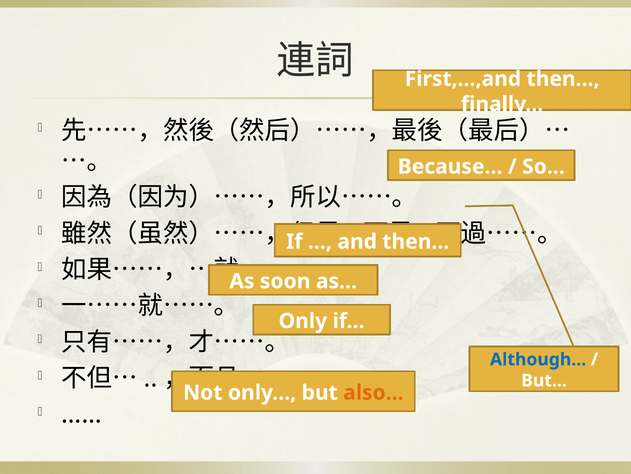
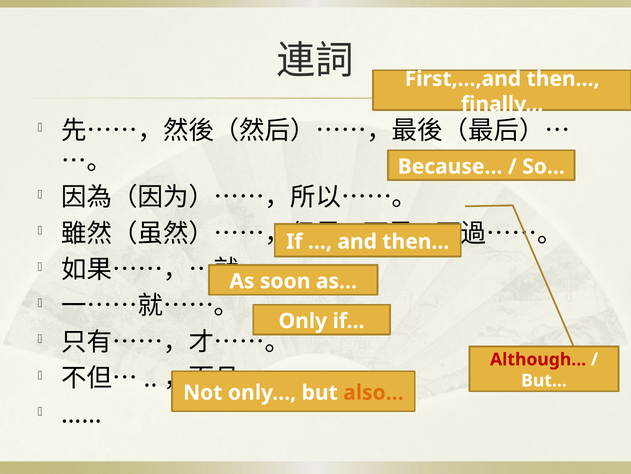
Although… colour: blue -> red
